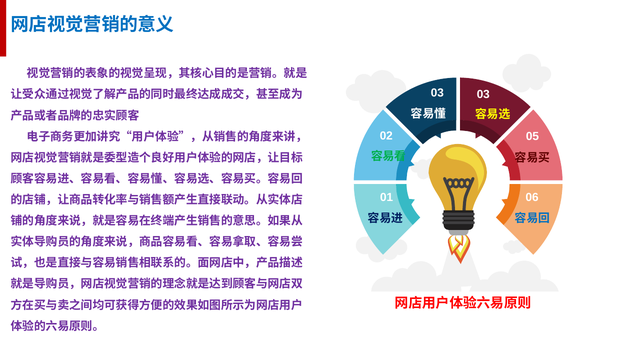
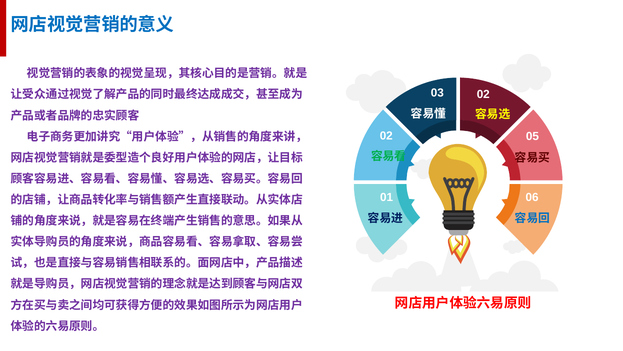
03 03: 03 -> 02
